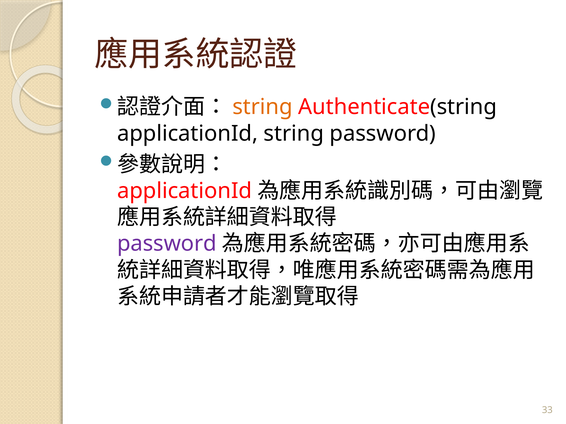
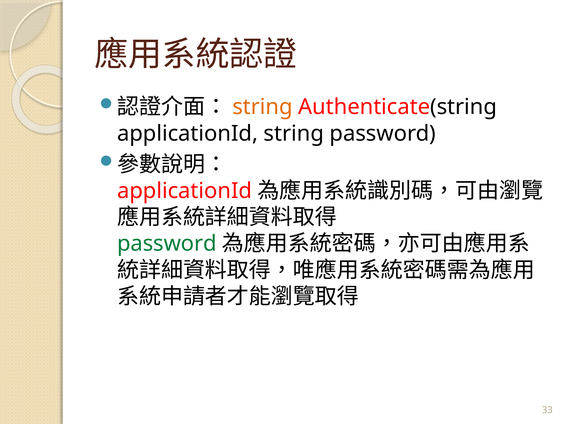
password at (167, 244) colour: purple -> green
